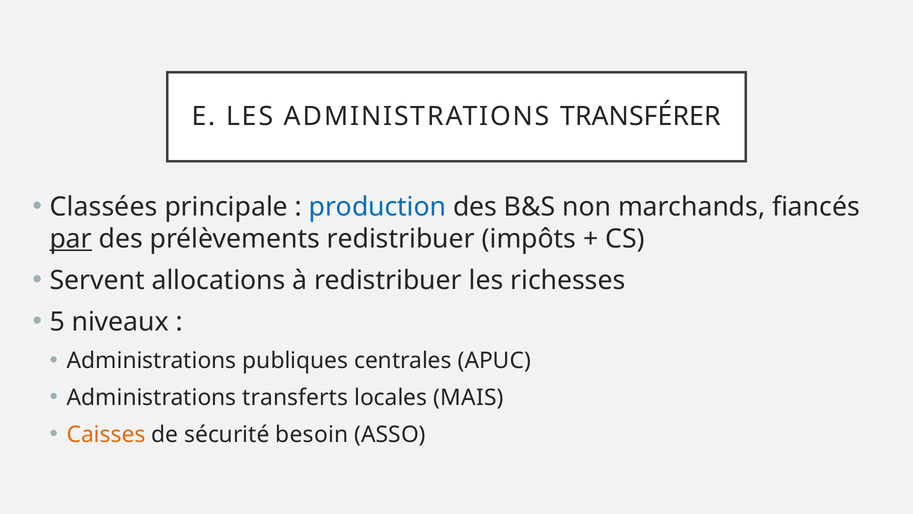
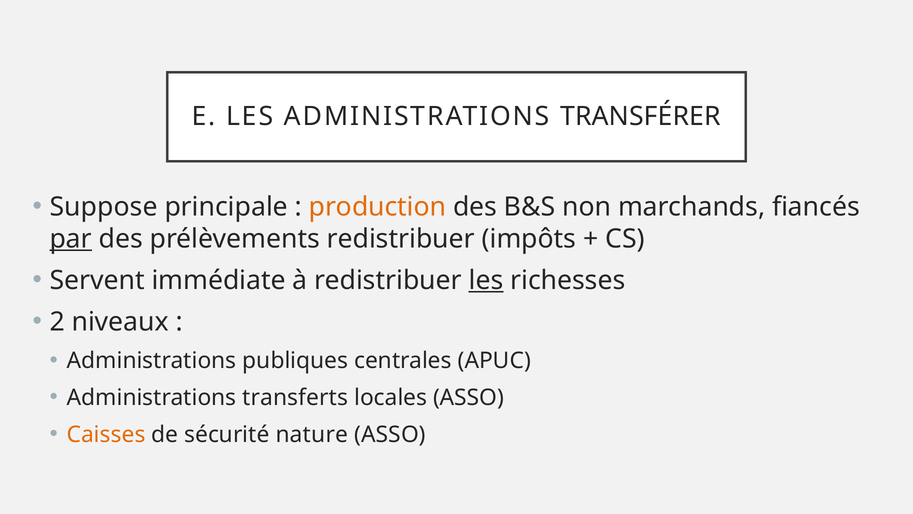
Classées: Classées -> Suppose
production colour: blue -> orange
allocations: allocations -> immédiate
les at (486, 280) underline: none -> present
5: 5 -> 2
locales MAIS: MAIS -> ASSO
besoin: besoin -> nature
